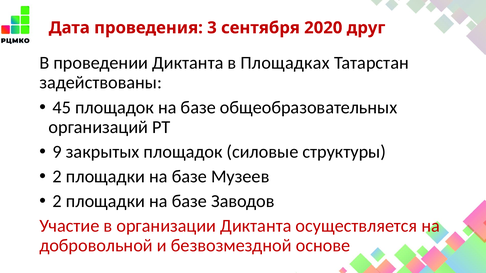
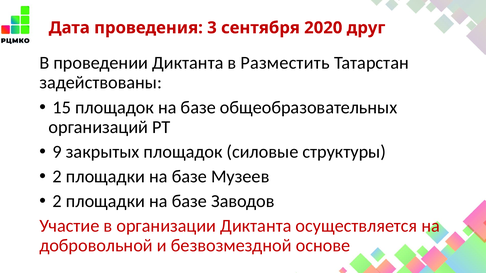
Площадках: Площадках -> Разместить
45: 45 -> 15
